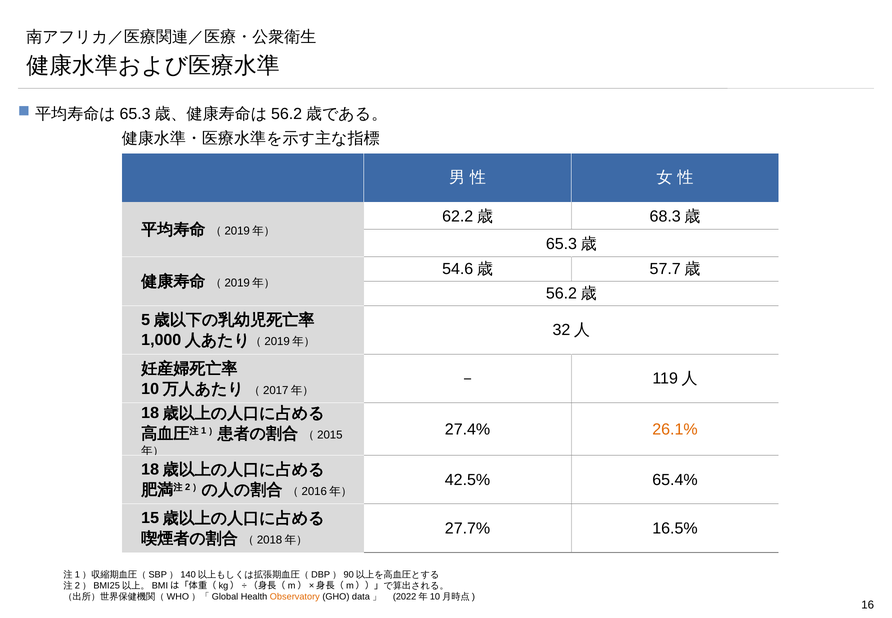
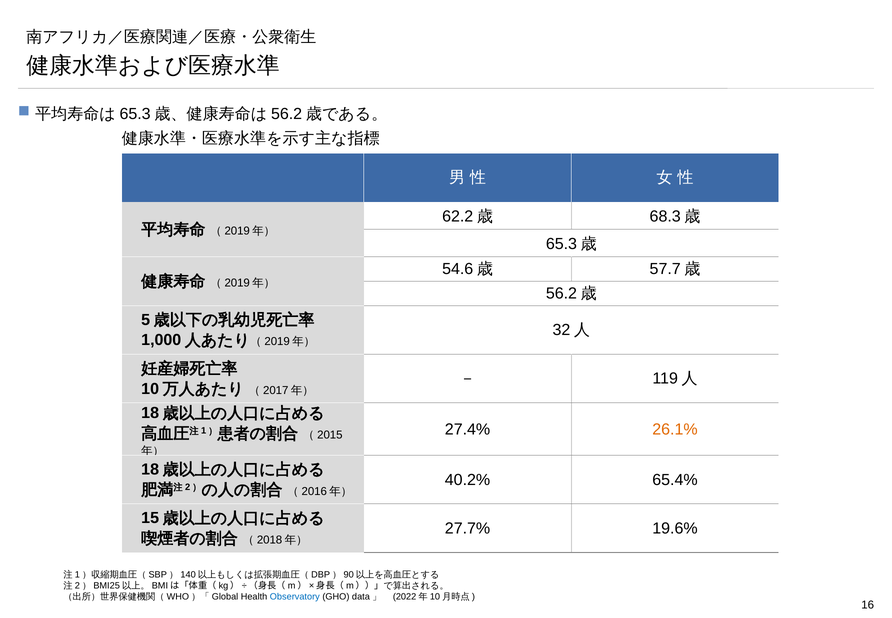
42.5%: 42.5% -> 40.2%
16.5%: 16.5% -> 19.6%
Observatory colour: orange -> blue
